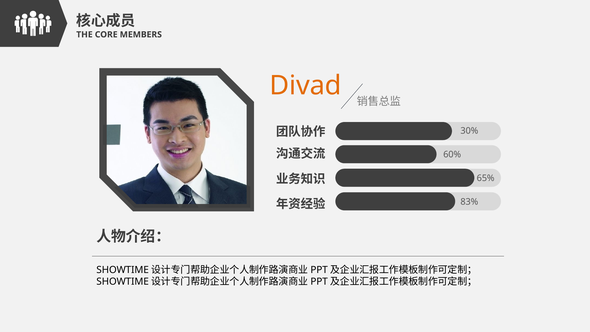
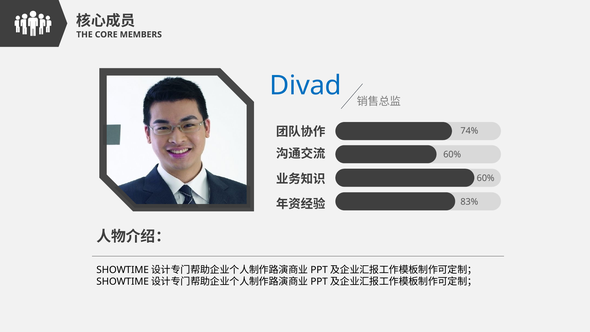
Divad colour: orange -> blue
30%: 30% -> 74%
65% at (486, 178): 65% -> 60%
